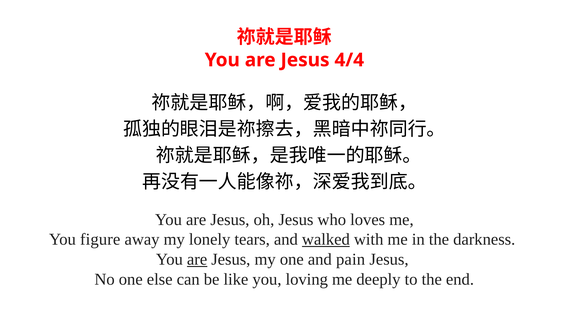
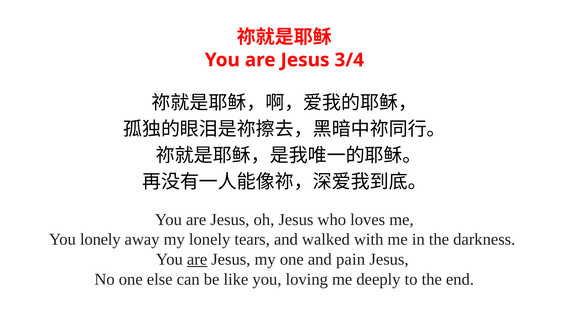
4/4: 4/4 -> 3/4
You figure: figure -> lonely
walked underline: present -> none
